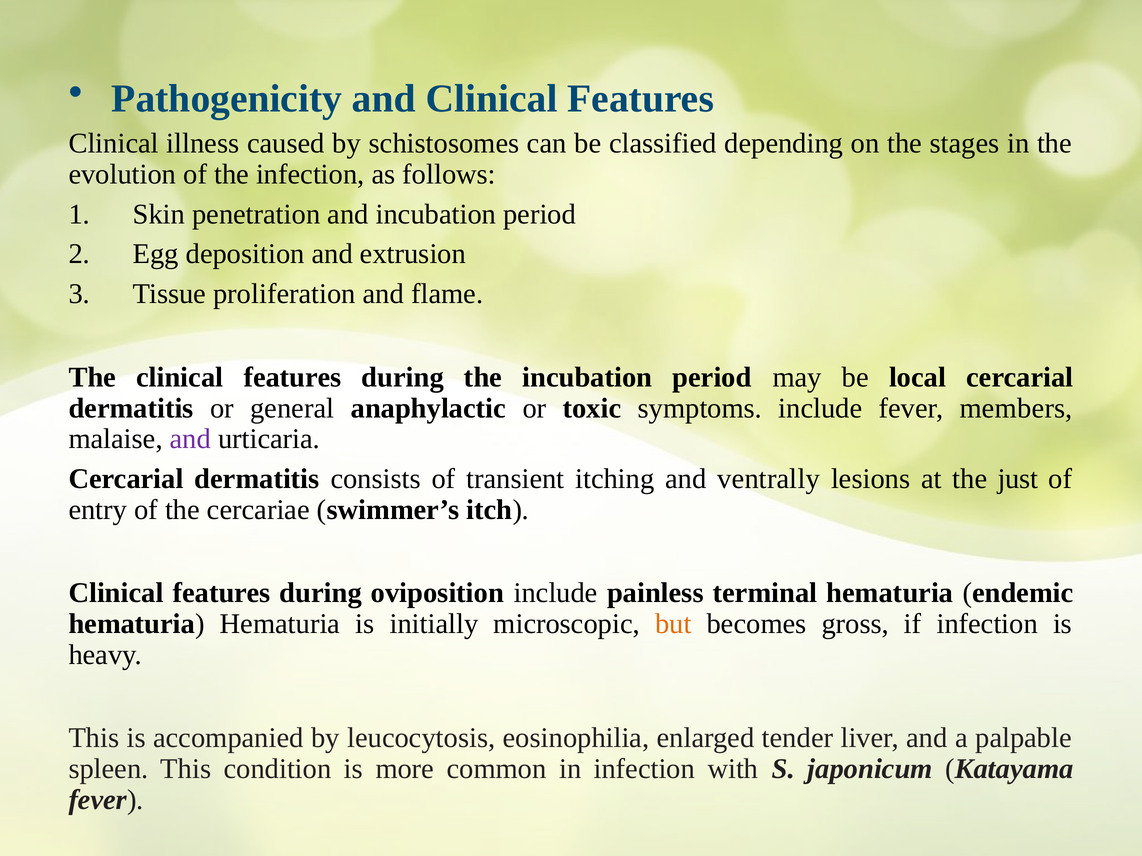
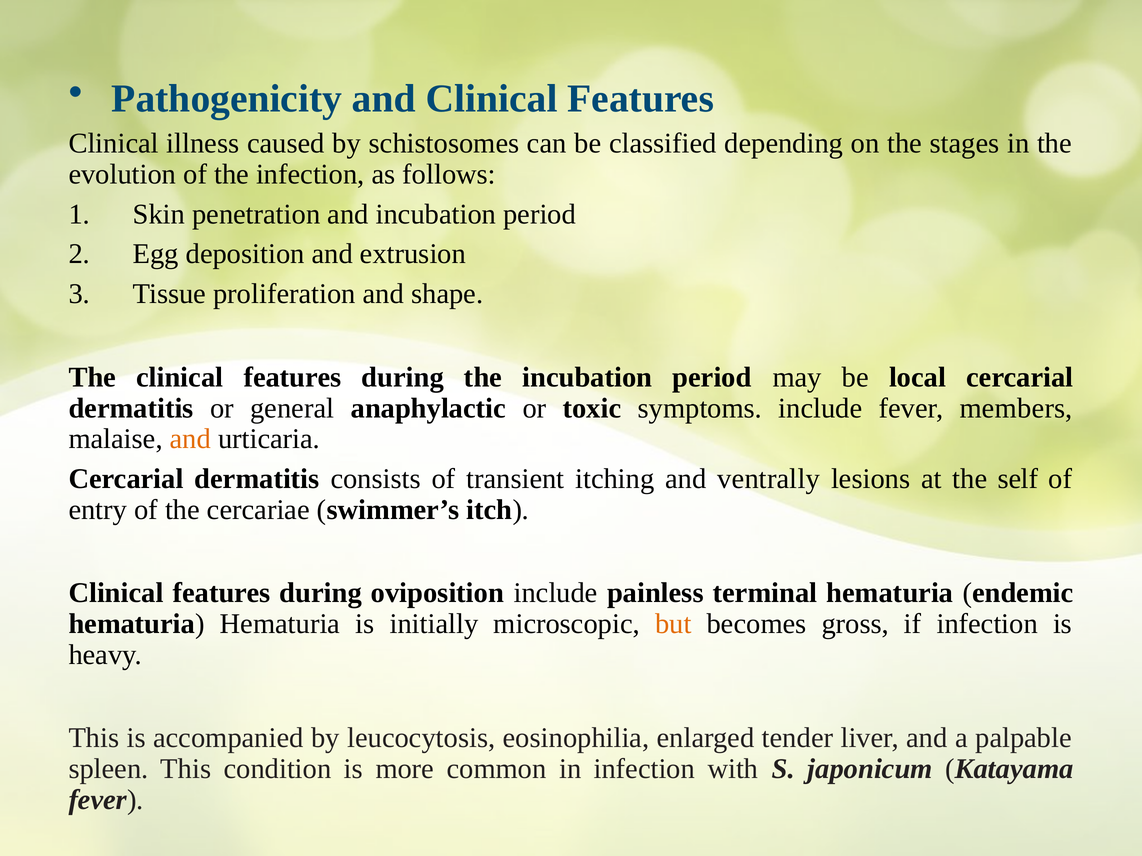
flame: flame -> shape
and at (190, 439) colour: purple -> orange
just: just -> self
